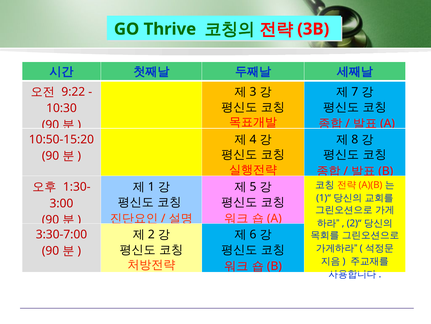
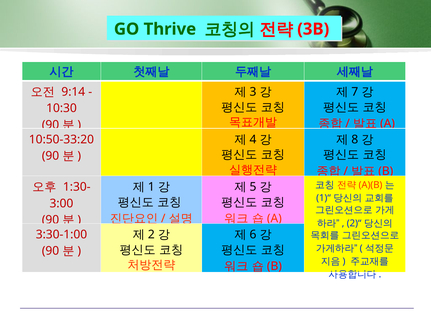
9:22: 9:22 -> 9:14
10:50-15:20: 10:50-15:20 -> 10:50-33:20
3:30-7:00: 3:30-7:00 -> 3:30-1:00
